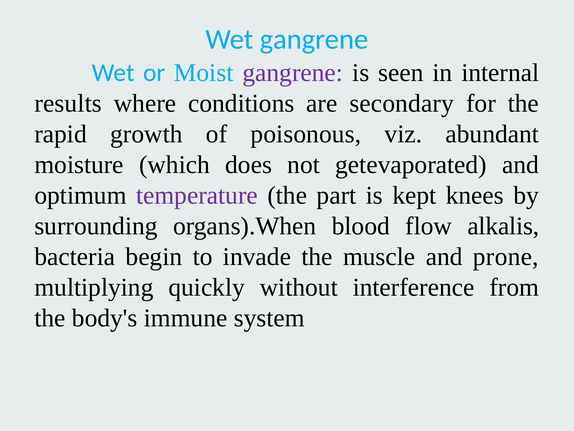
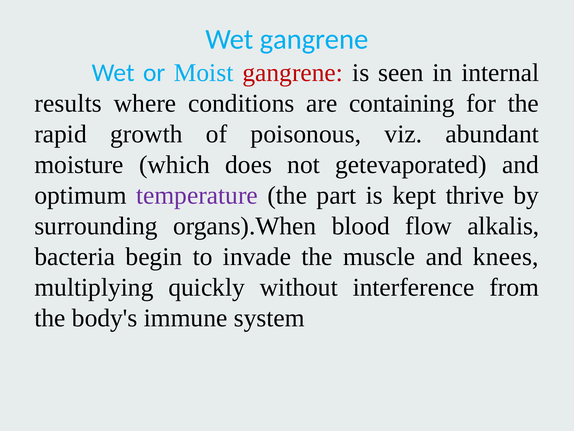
gangrene at (293, 73) colour: purple -> red
secondary: secondary -> containing
knees: knees -> thrive
prone: prone -> knees
